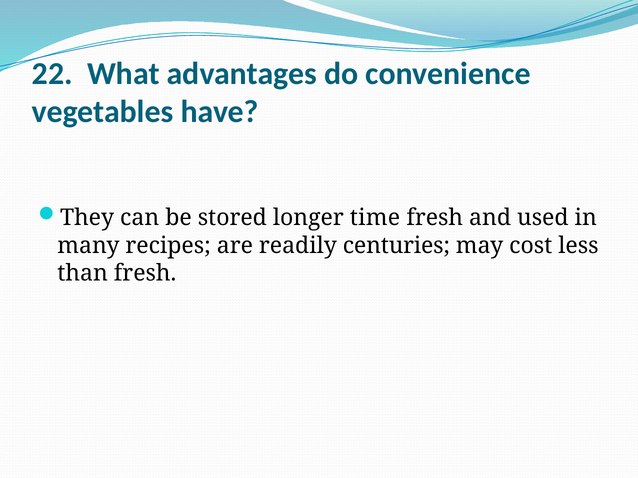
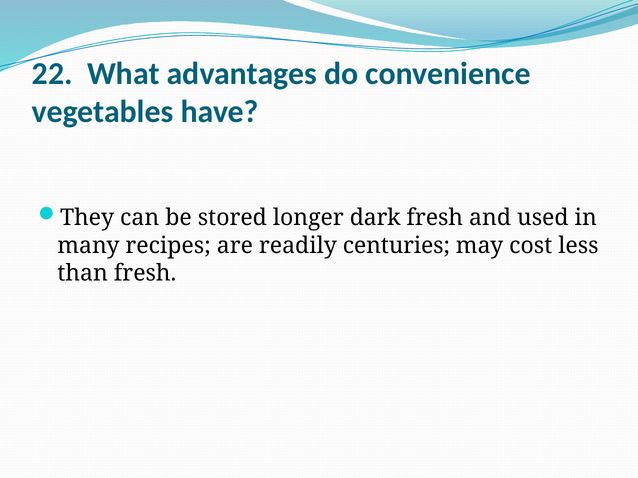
time: time -> dark
